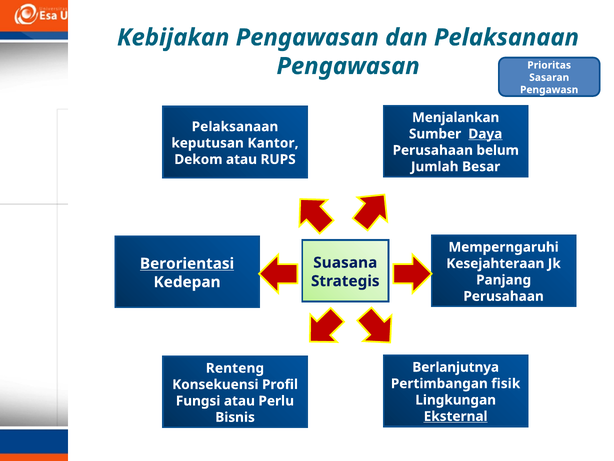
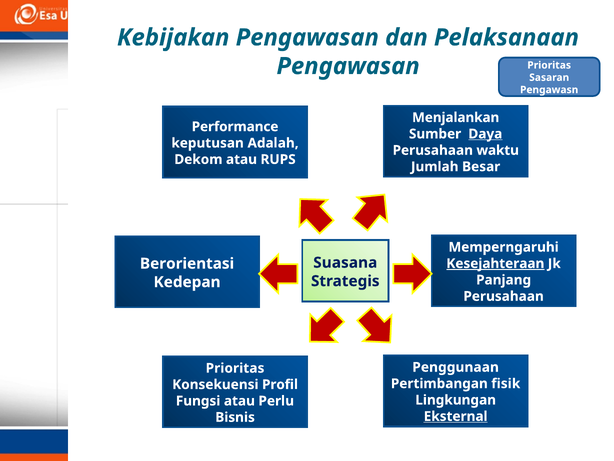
Pelaksanaan at (235, 127): Pelaksanaan -> Performance
Kantor: Kantor -> Adalah
belum: belum -> waktu
Berorientasi underline: present -> none
Kesejahteraan underline: none -> present
Berlanjutnya: Berlanjutnya -> Penggunaan
Renteng at (235, 368): Renteng -> Prioritas
